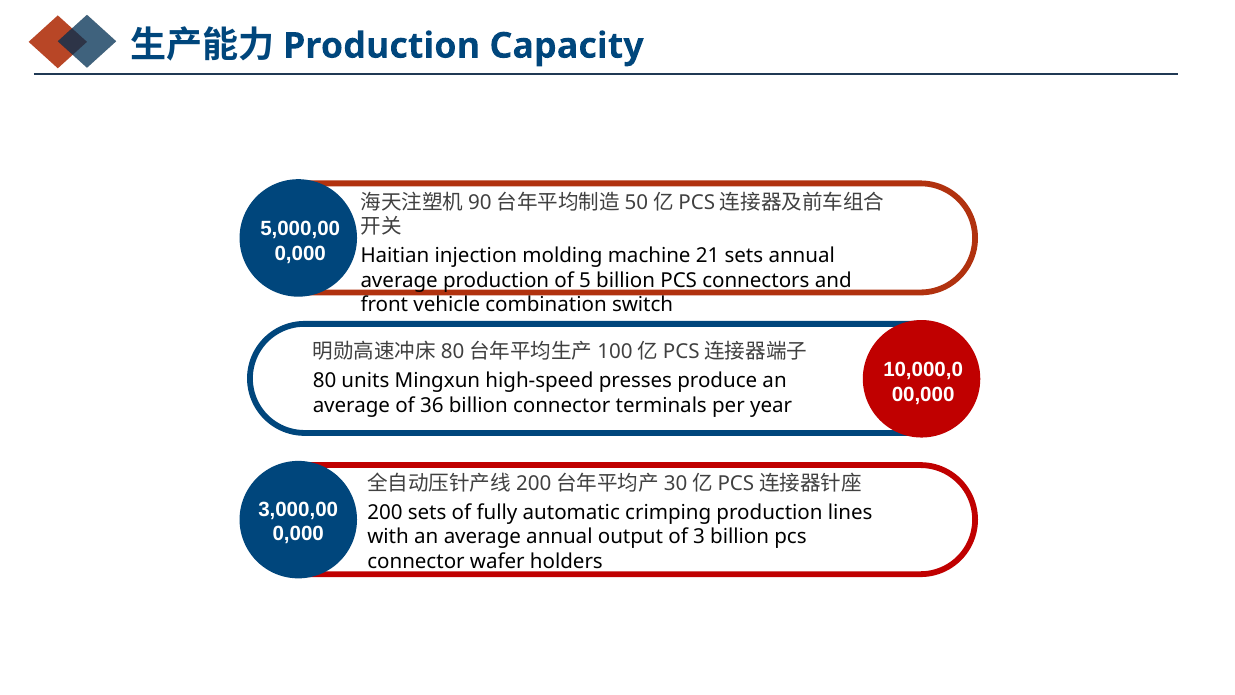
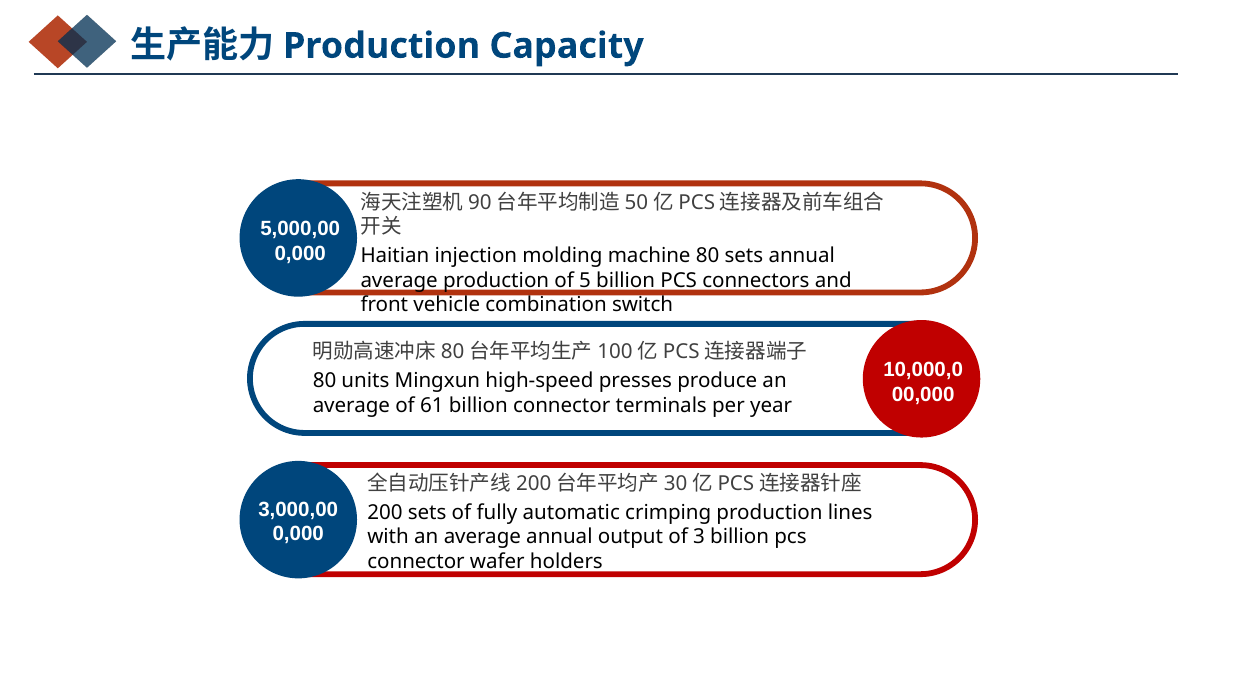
machine 21: 21 -> 80
36: 36 -> 61
